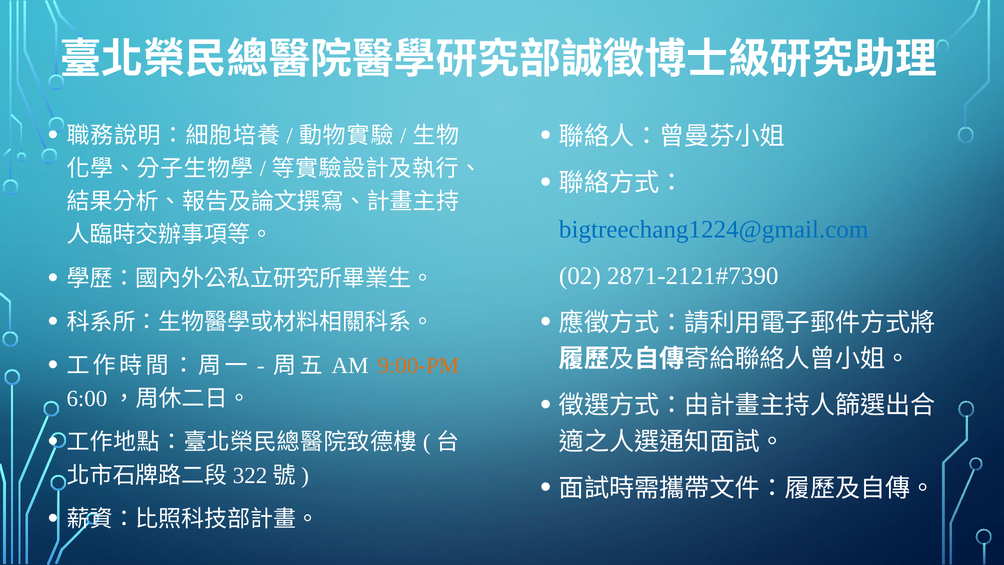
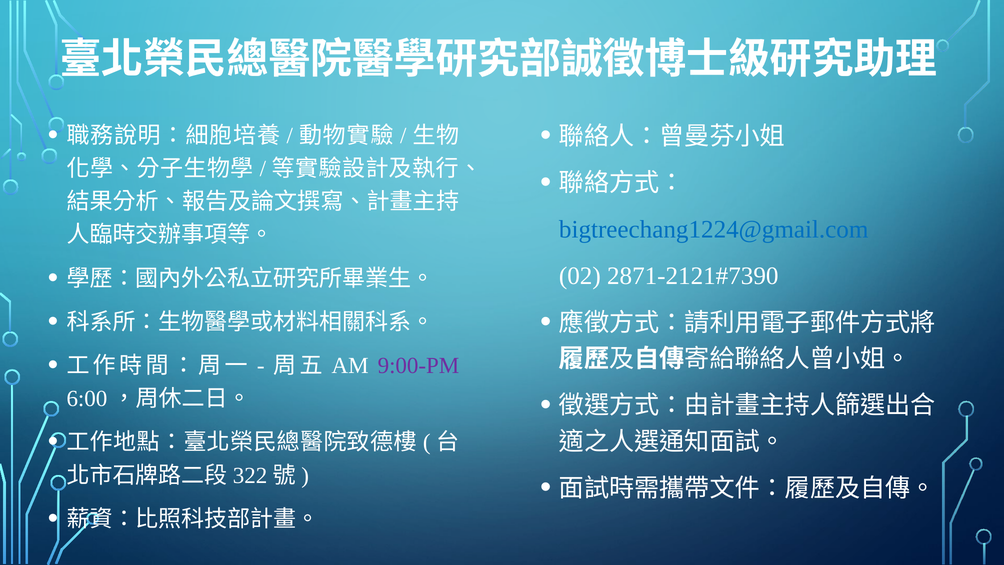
9:00-PM colour: orange -> purple
